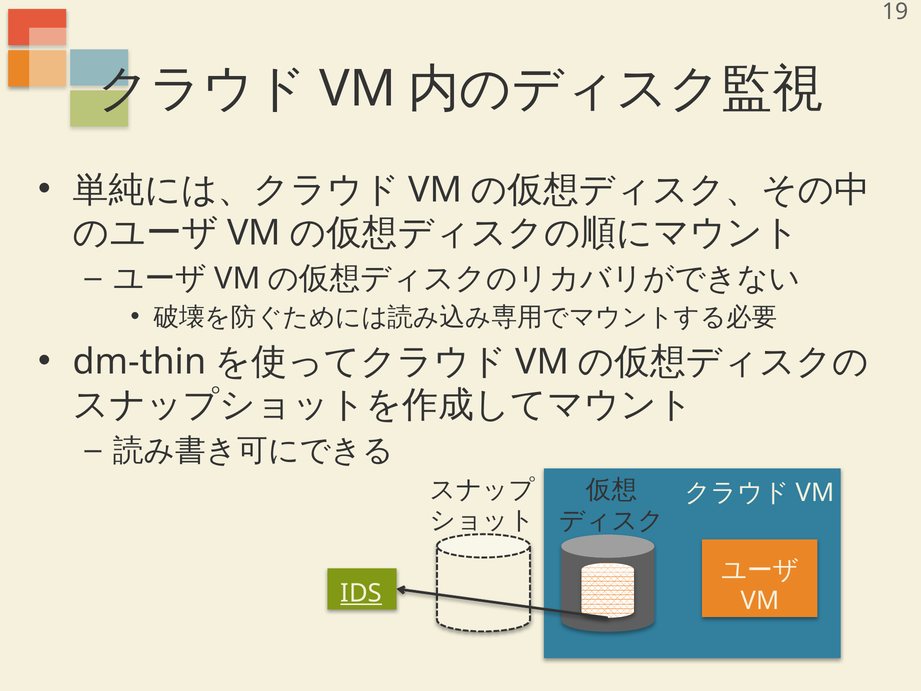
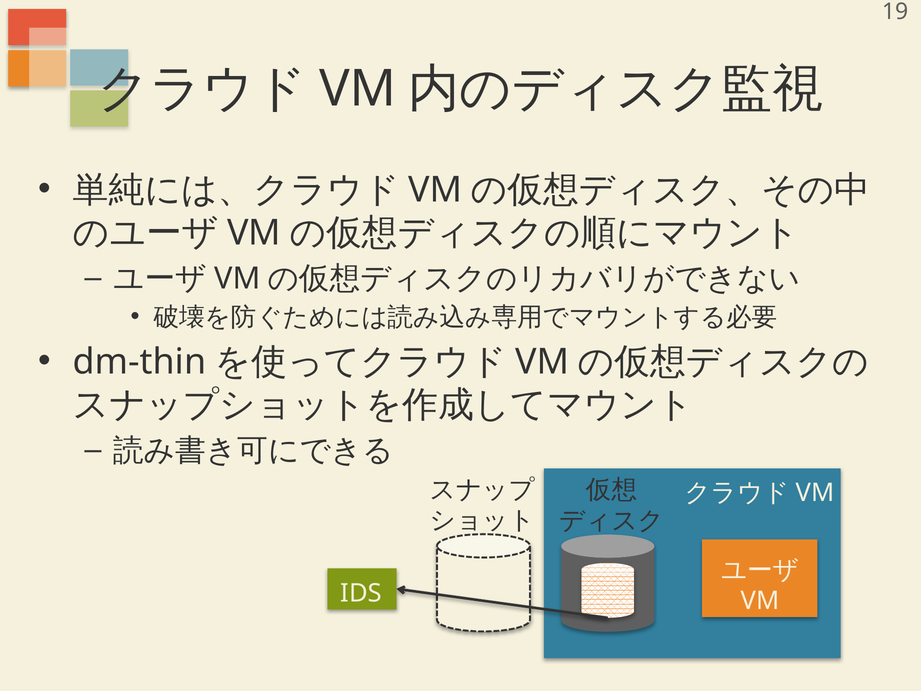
IDS underline: present -> none
